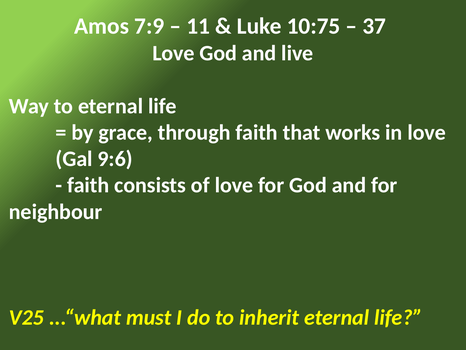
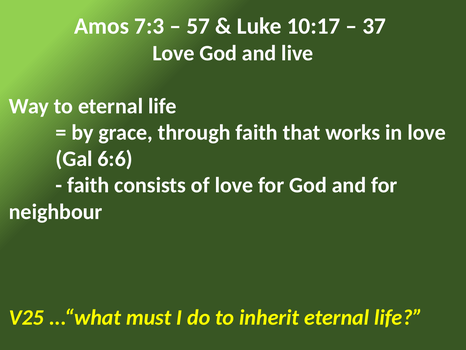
7:9: 7:9 -> 7:3
11: 11 -> 57
10:75: 10:75 -> 10:17
9:6: 9:6 -> 6:6
